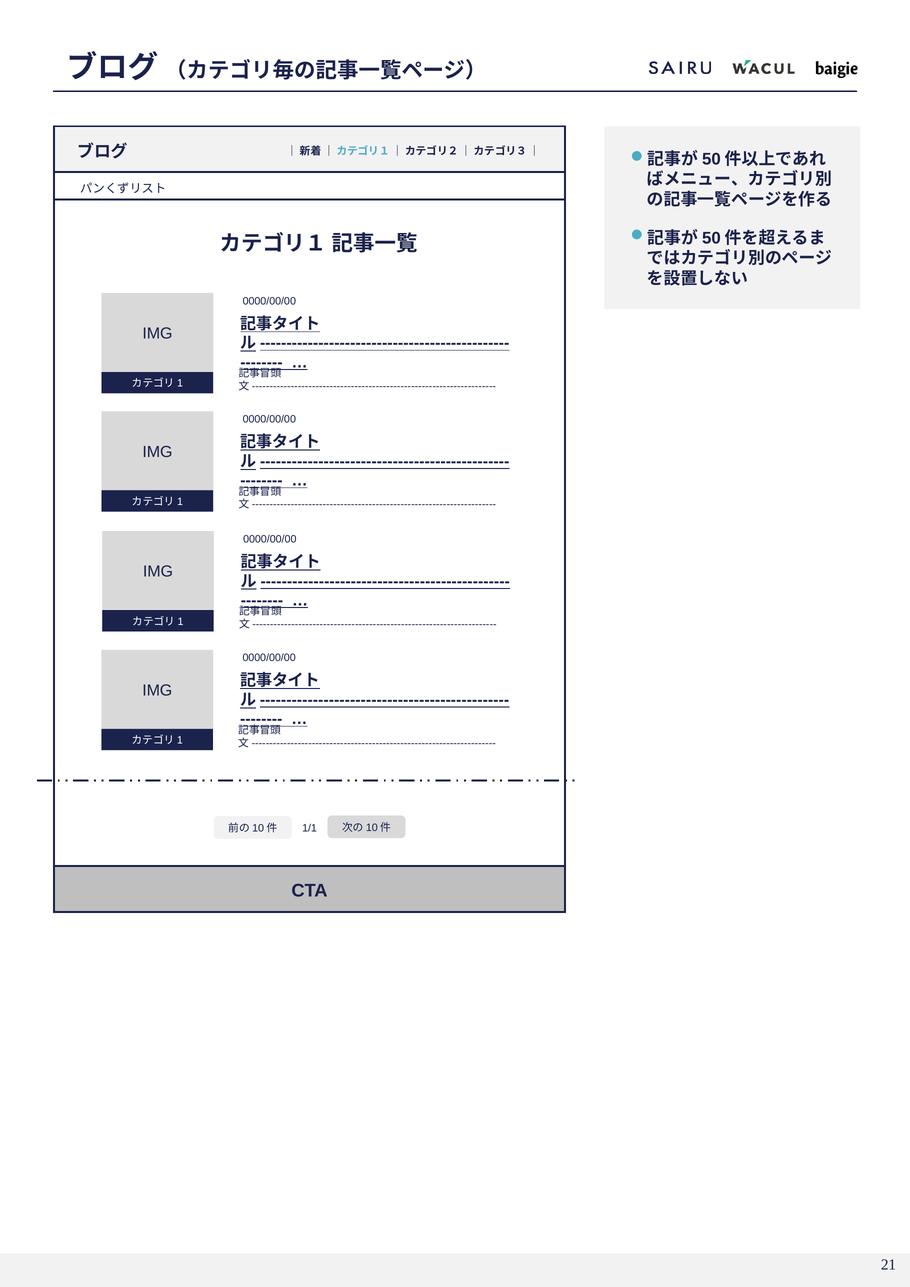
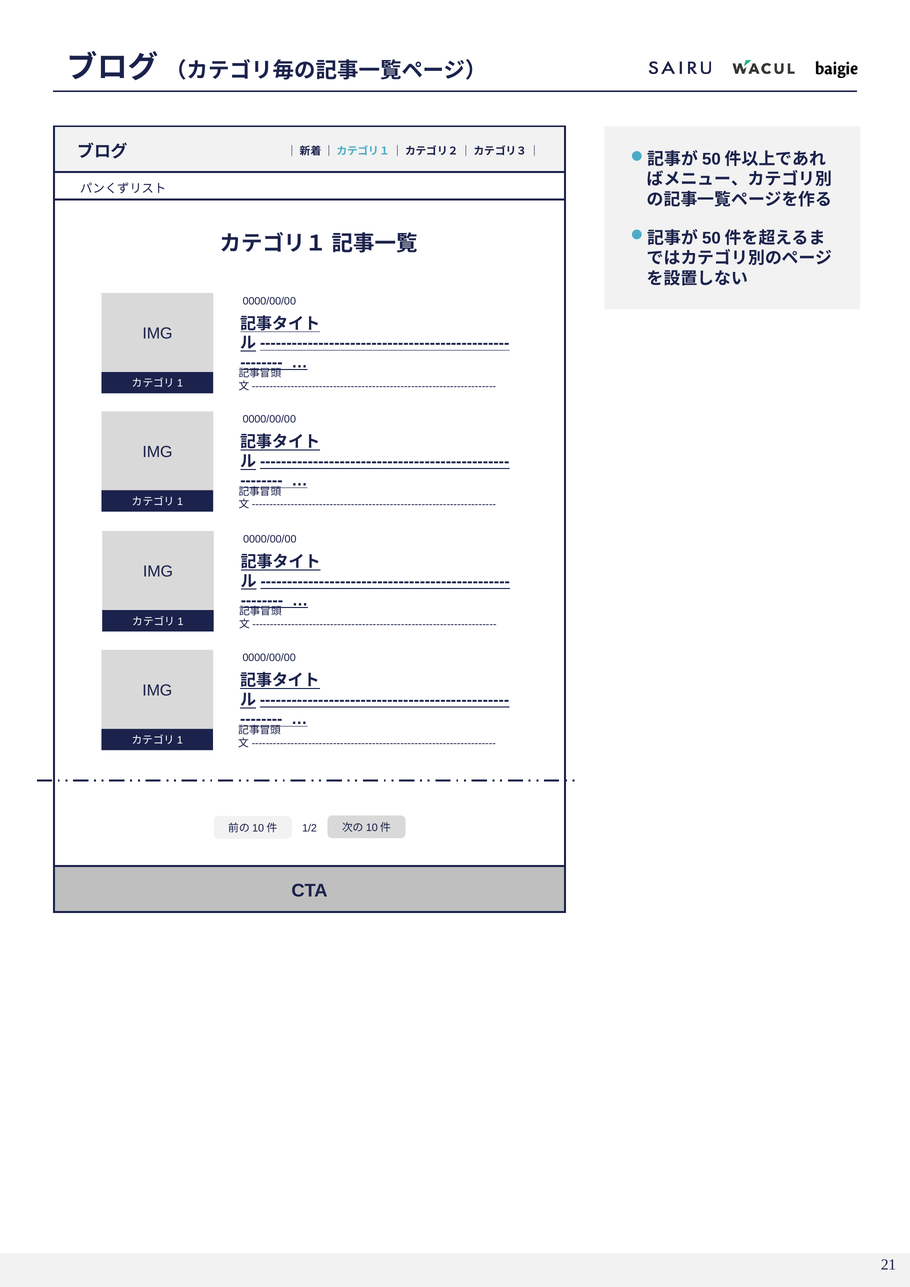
1/1: 1/1 -> 1/2
